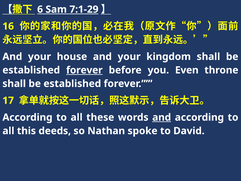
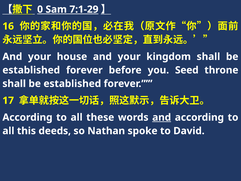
6: 6 -> 0
forever at (84, 70) underline: present -> none
Even: Even -> Seed
